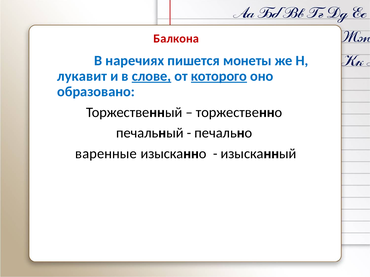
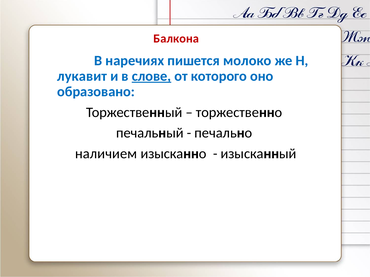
монеты: монеты -> молоко
которого underline: present -> none
варенные: варенные -> наличием
